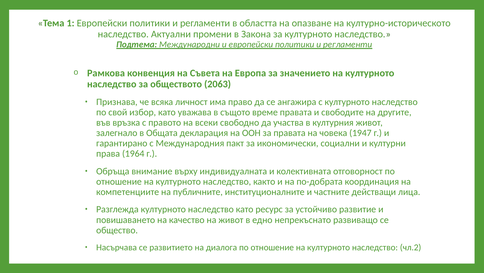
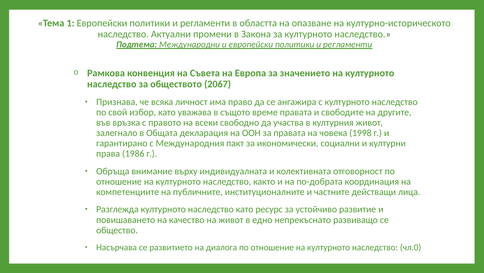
2063: 2063 -> 2067
1947: 1947 -> 1998
1964: 1964 -> 1986
чл.2: чл.2 -> чл.0
